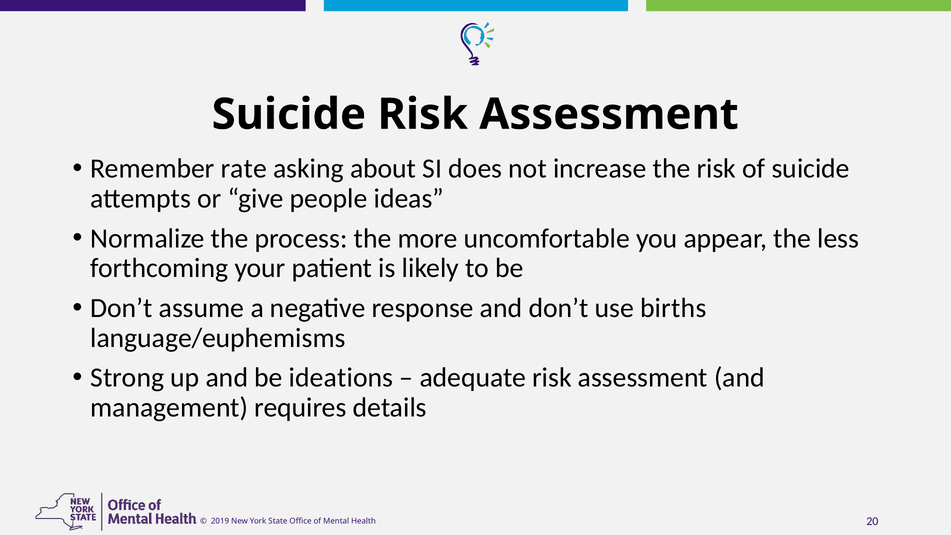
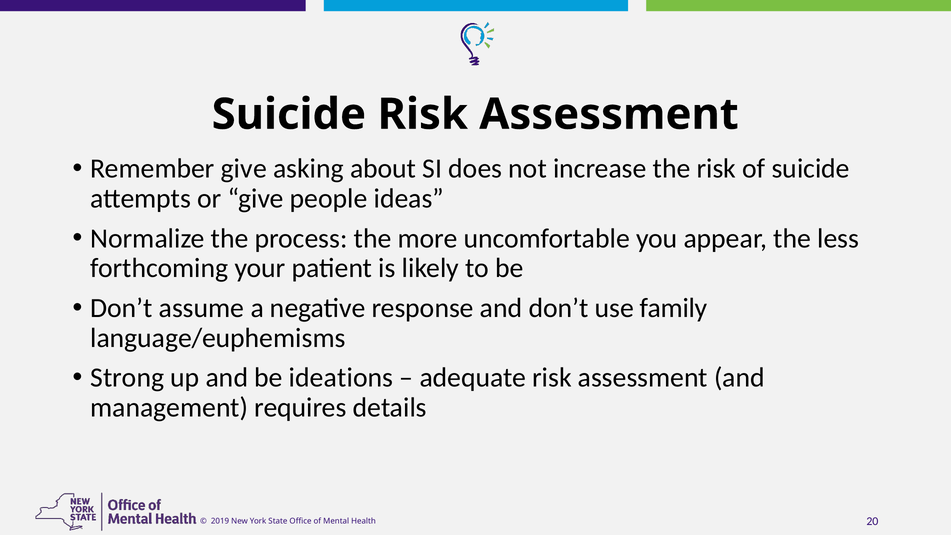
Remember rate: rate -> give
births: births -> family
